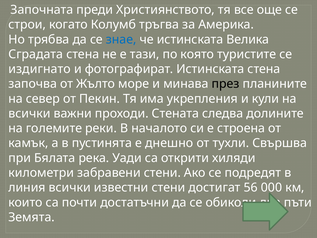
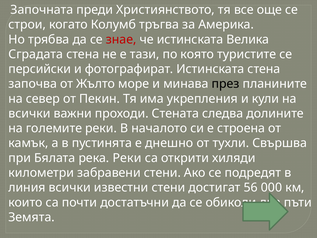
знае colour: blue -> red
издигнато: издигнато -> персийски
река Уади: Уади -> Реки
